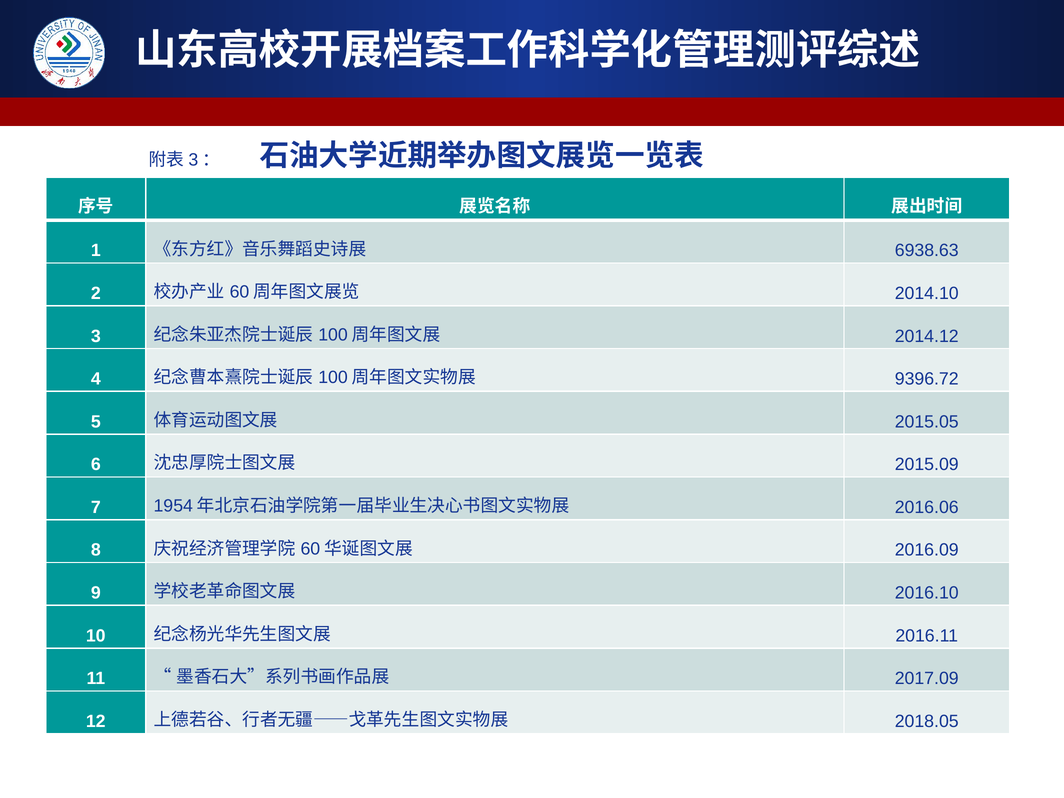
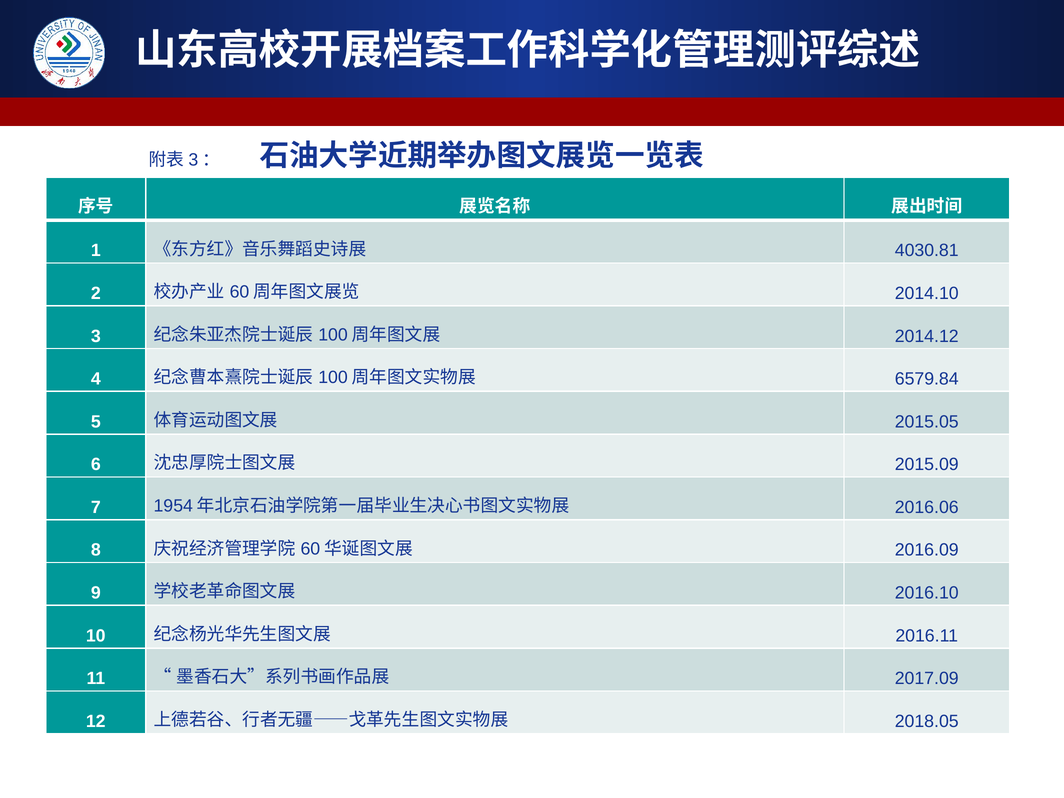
6938.63: 6938.63 -> 4030.81
9396.72: 9396.72 -> 6579.84
